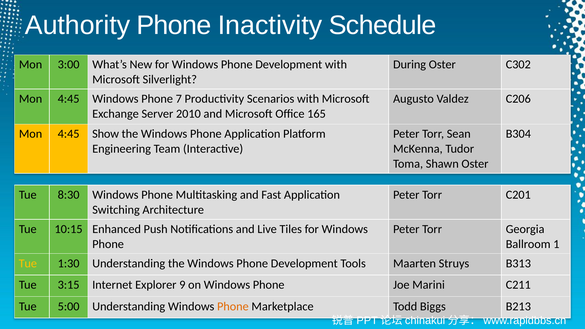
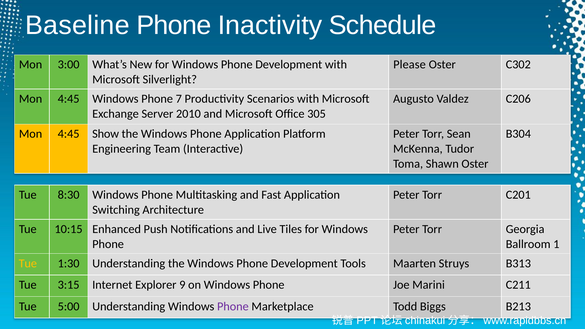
Authority: Authority -> Baseline
During: During -> Please
165: 165 -> 305
Phone at (233, 306) colour: orange -> purple
